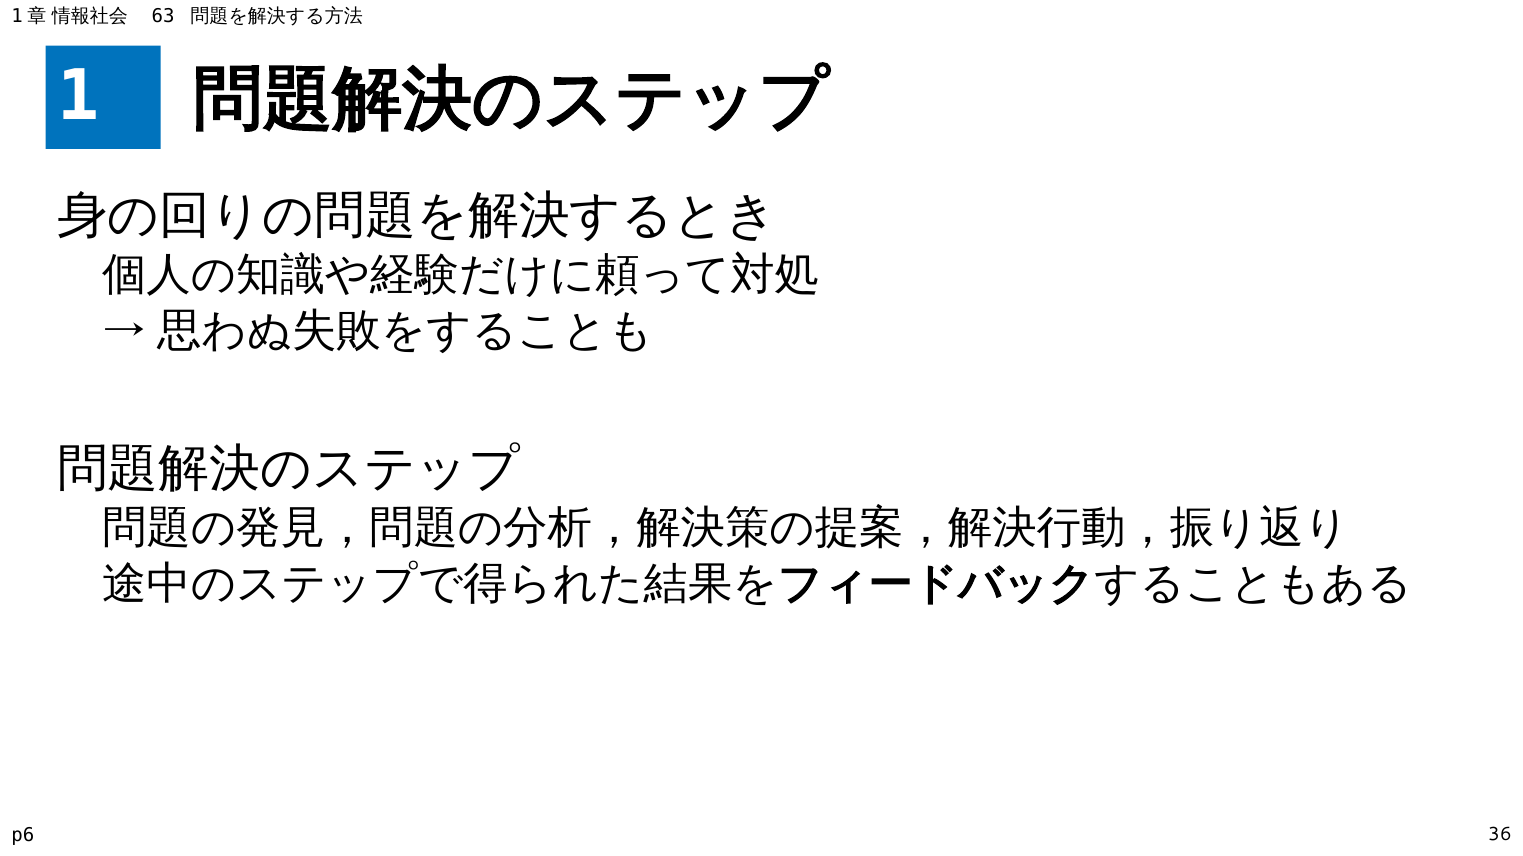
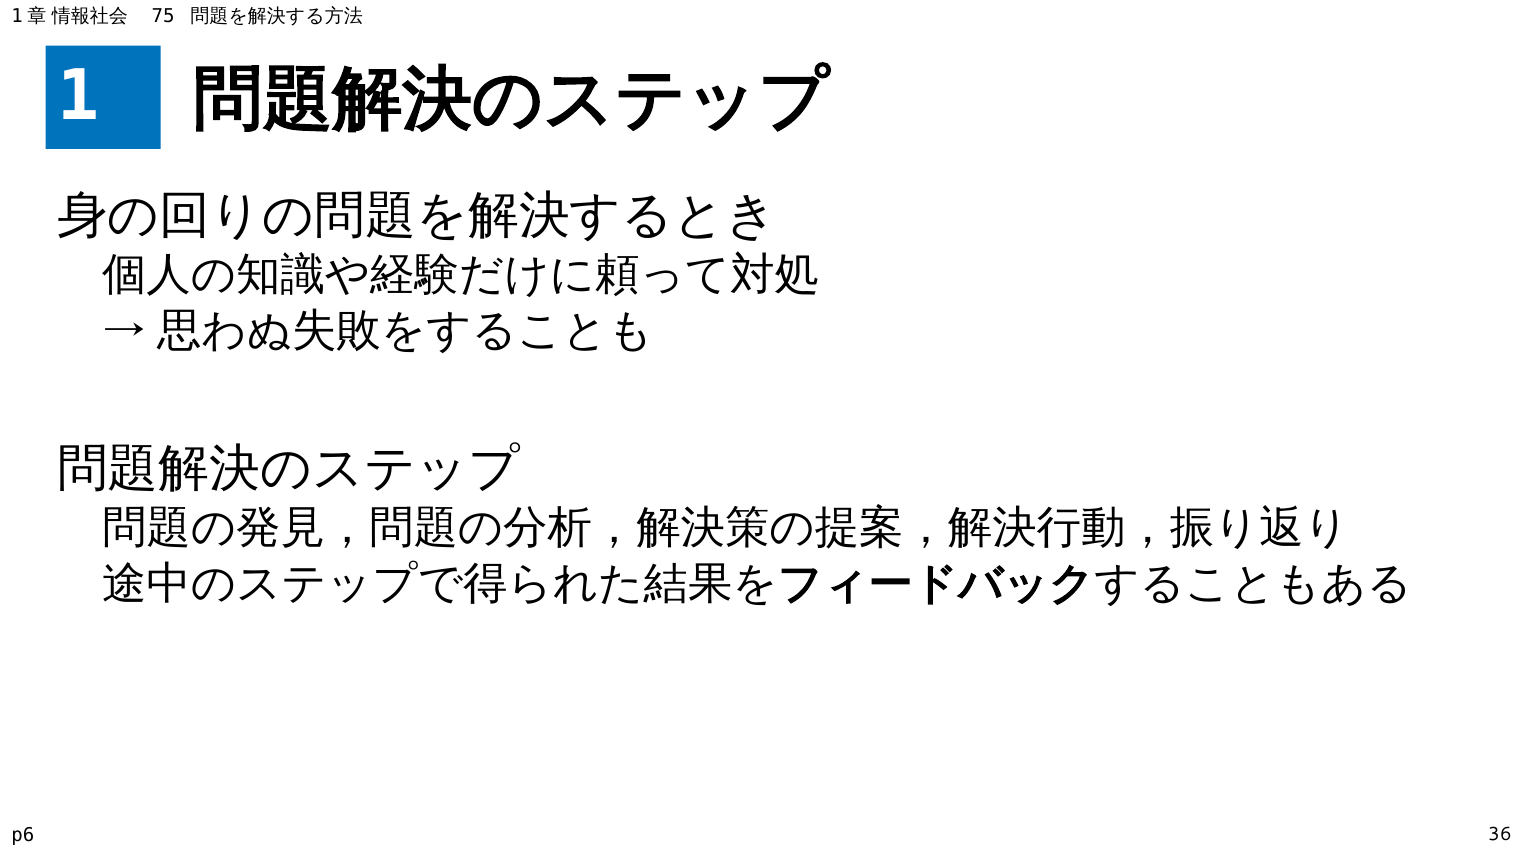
63: 63 -> 75
